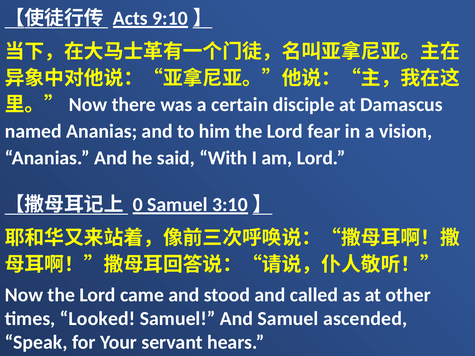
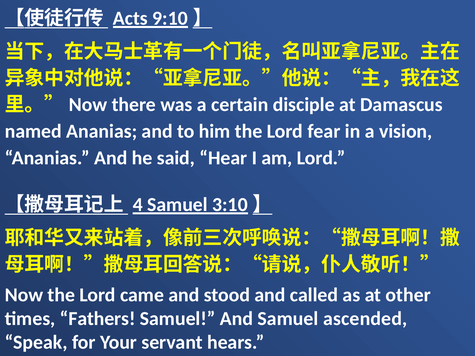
With: With -> Hear
0: 0 -> 4
Looked: Looked -> Fathers
